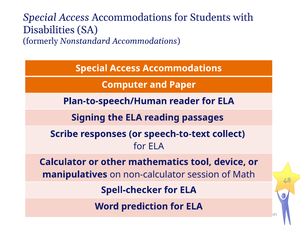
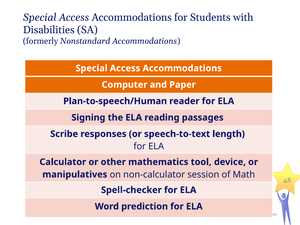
collect: collect -> length
